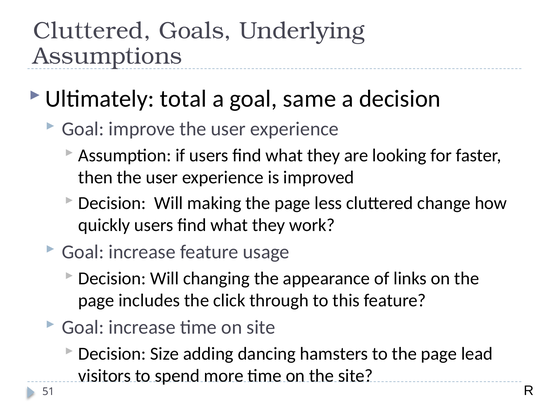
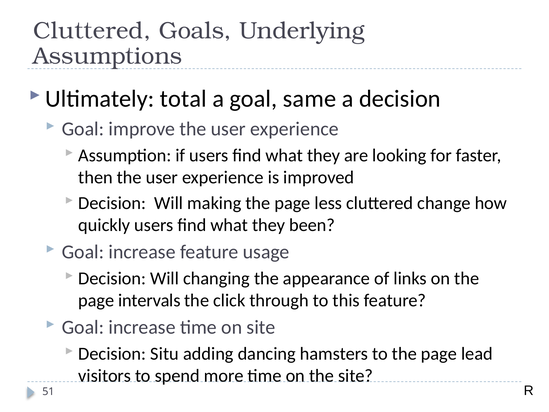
work: work -> been
includes: includes -> intervals
Size: Size -> Situ
